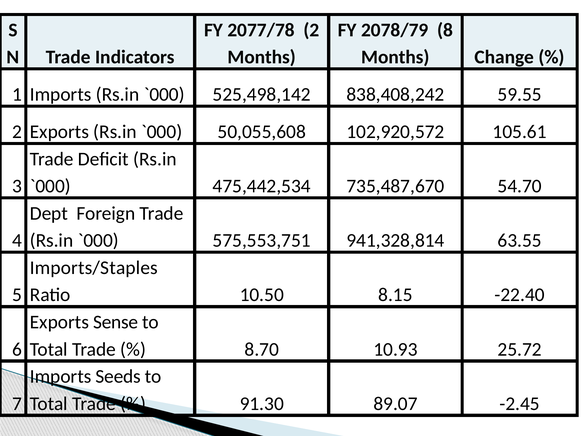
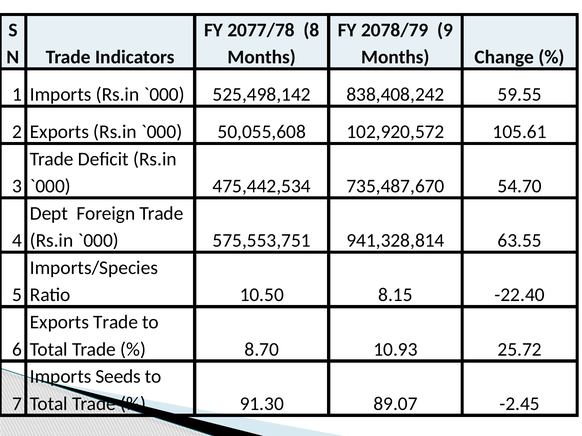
2077/78 2: 2 -> 8
8: 8 -> 9
Imports/Staples: Imports/Staples -> Imports/Species
Exports Sense: Sense -> Trade
